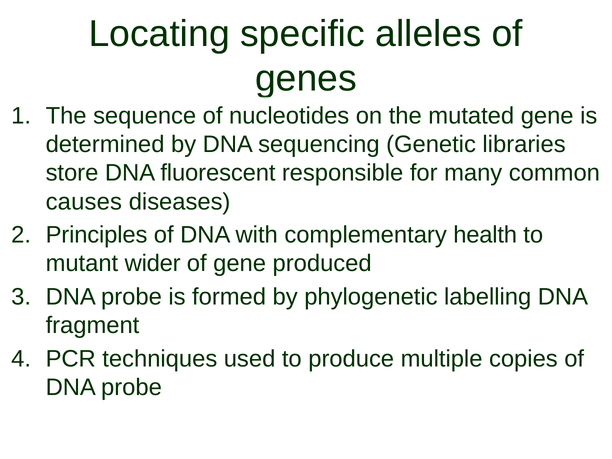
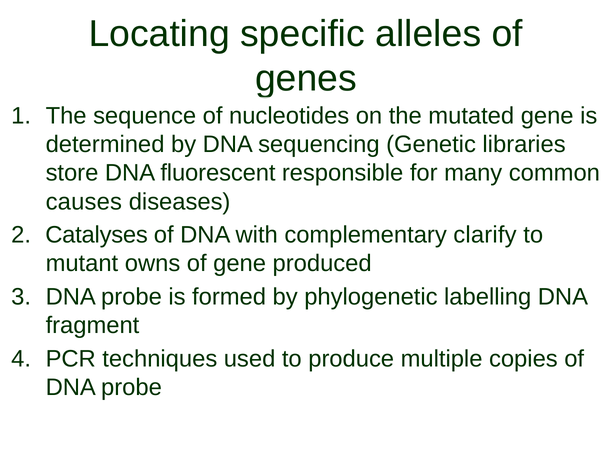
Principles: Principles -> Catalyses
health: health -> clarify
wider: wider -> owns
